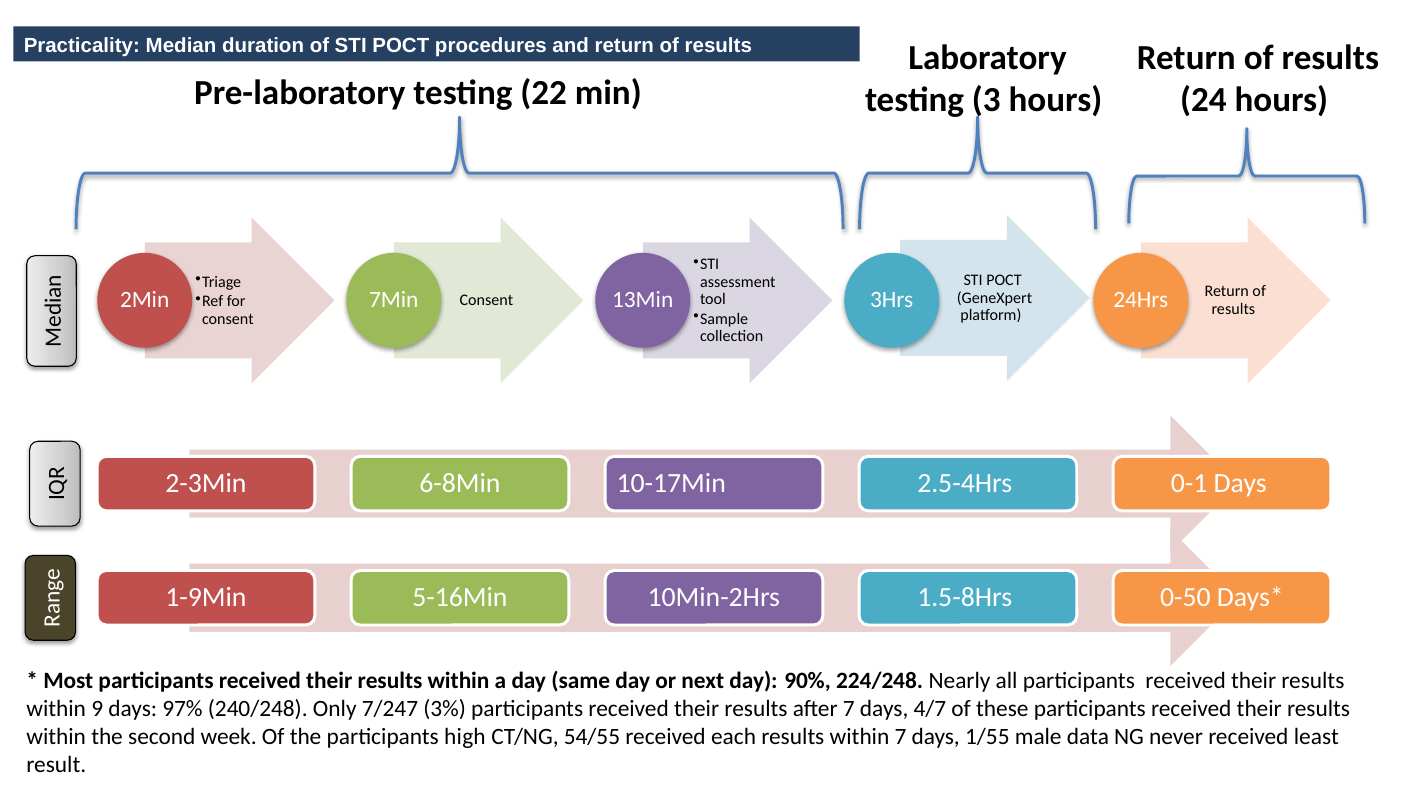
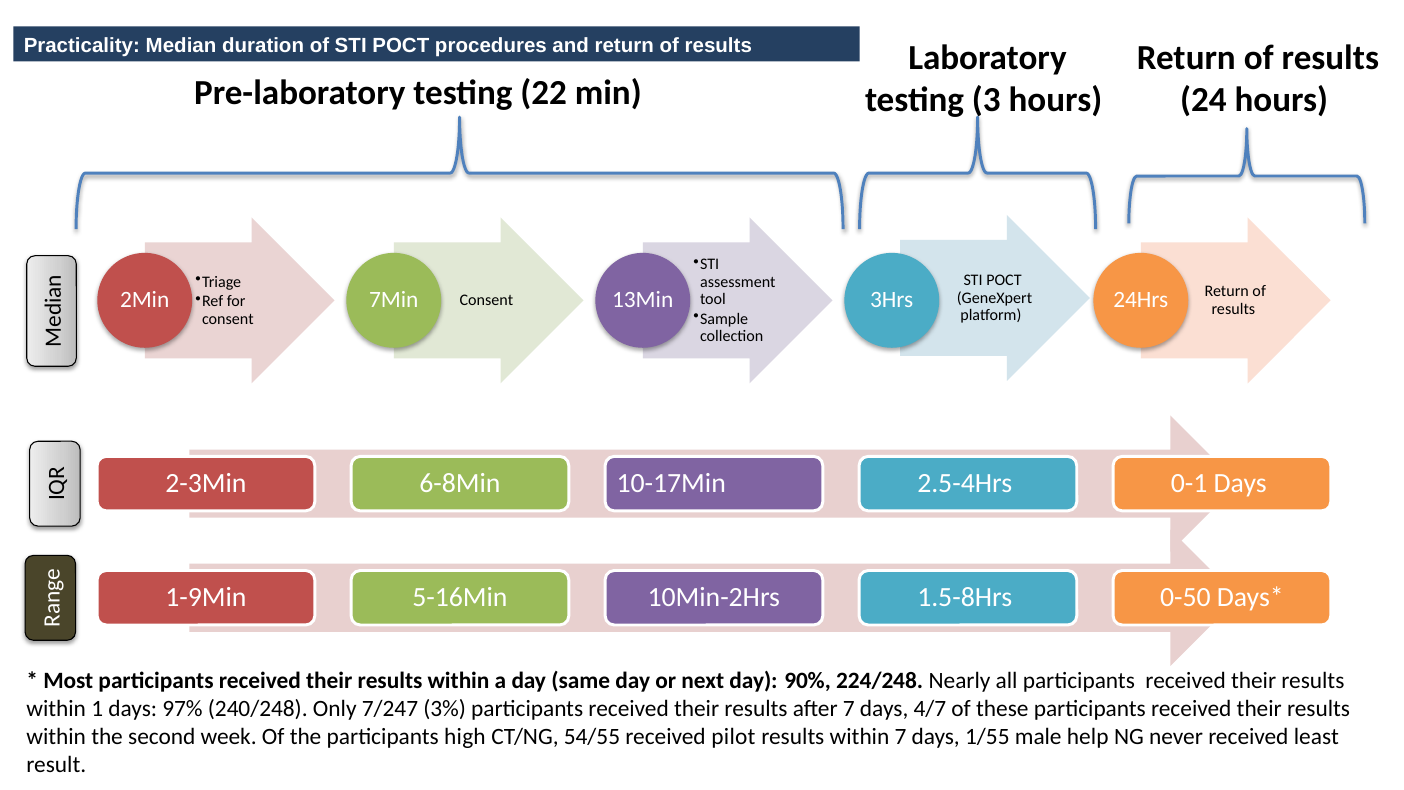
9: 9 -> 1
each: each -> pilot
data: data -> help
